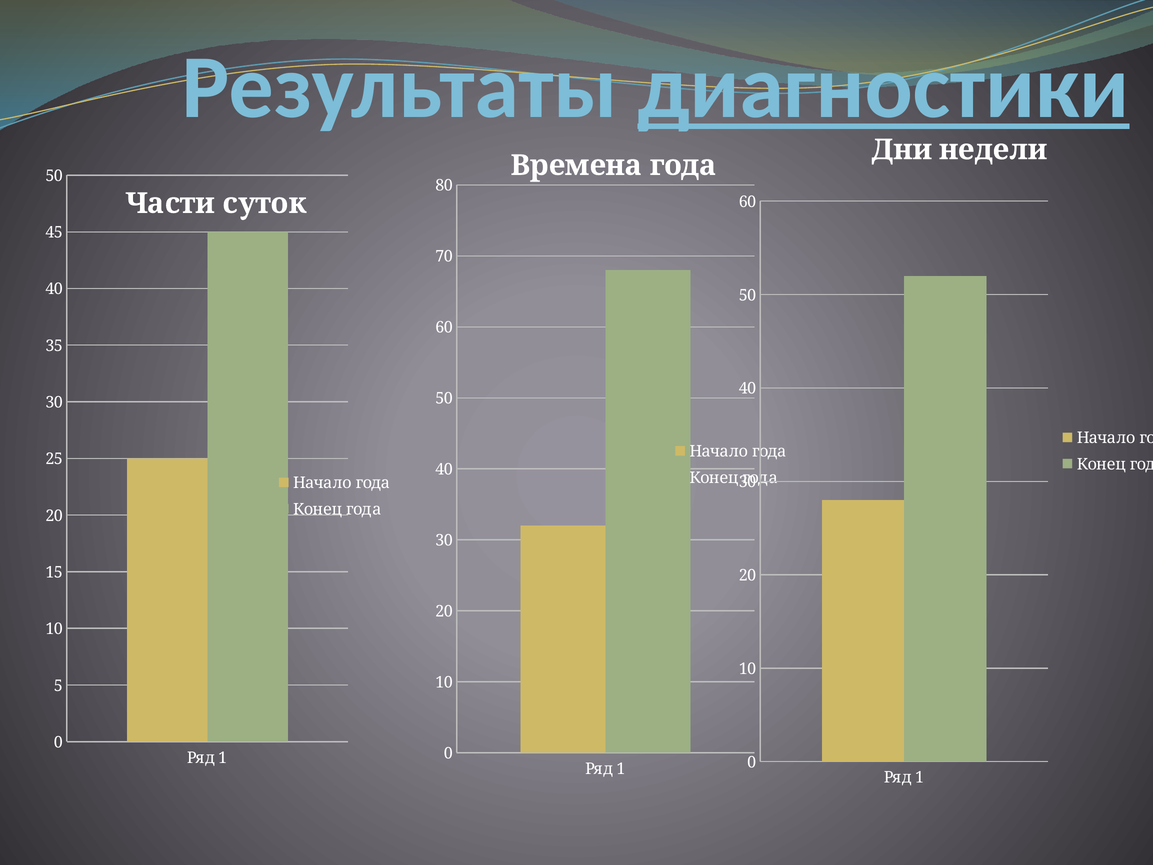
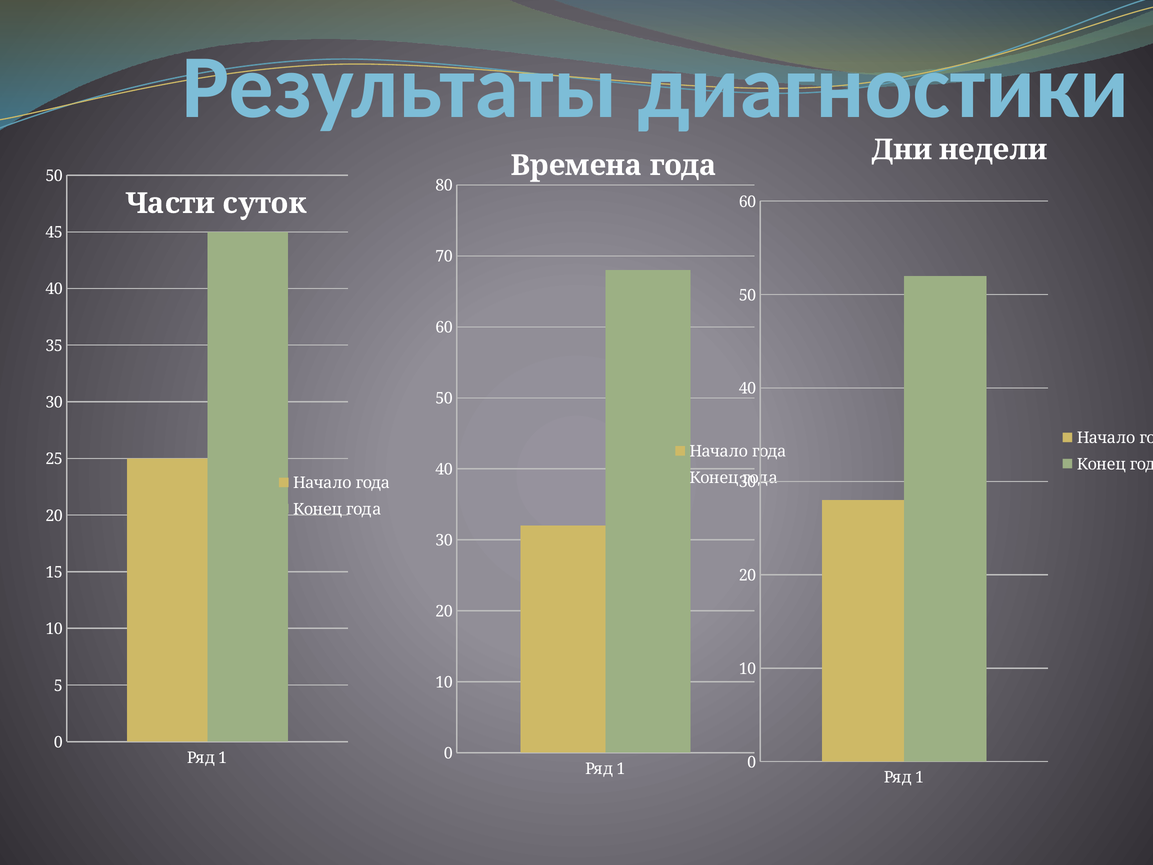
диагностики underline: present -> none
